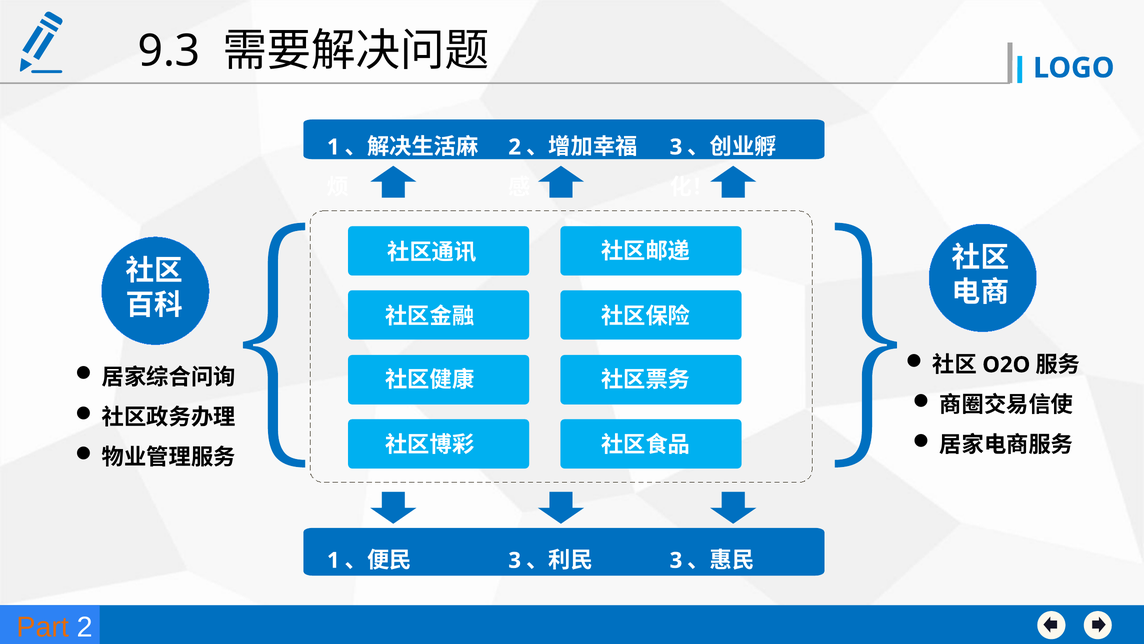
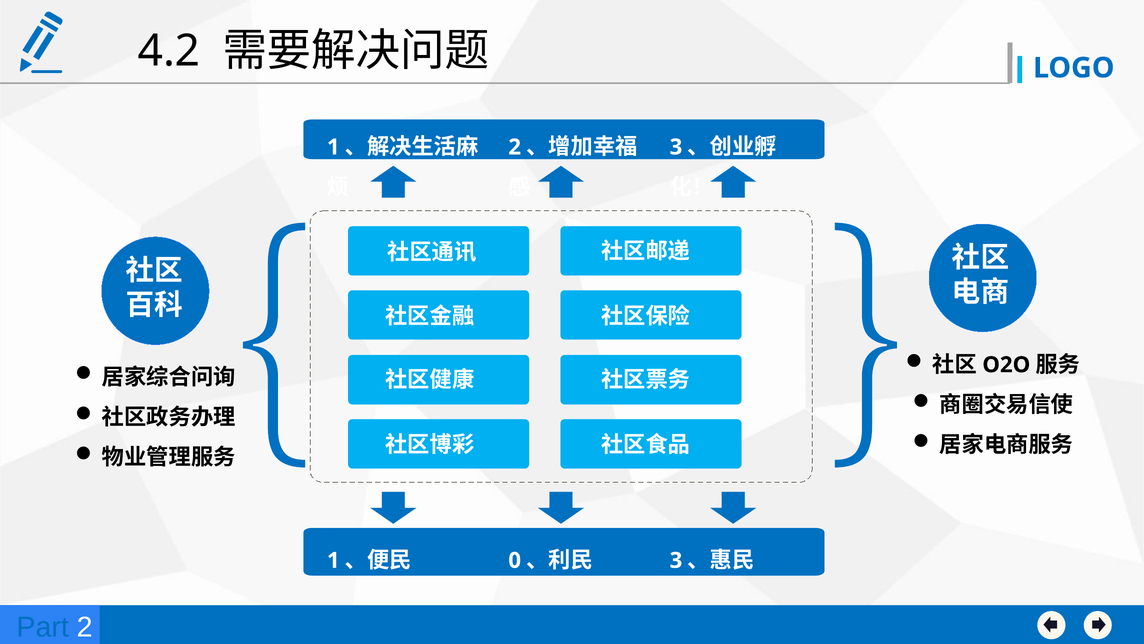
9.3: 9.3 -> 4.2
3 at (515, 560): 3 -> 0
Part colour: orange -> blue
